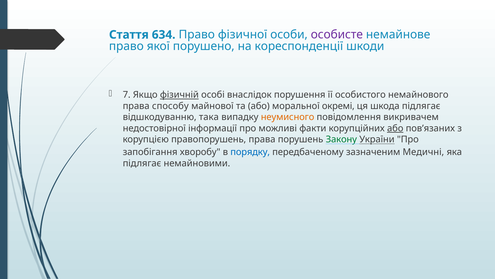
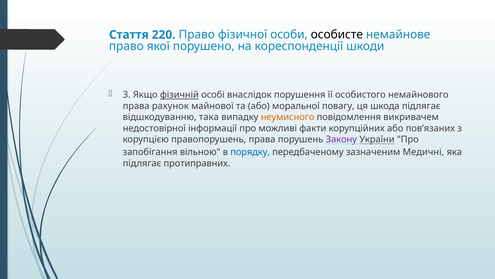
634: 634 -> 220
особисте colour: purple -> black
7: 7 -> 3
способу: способу -> рахунок
окремі: окремі -> повагу
або at (395, 128) underline: present -> none
Закону colour: green -> purple
хворобу: хворобу -> вільною
немайновими: немайновими -> протиправних
